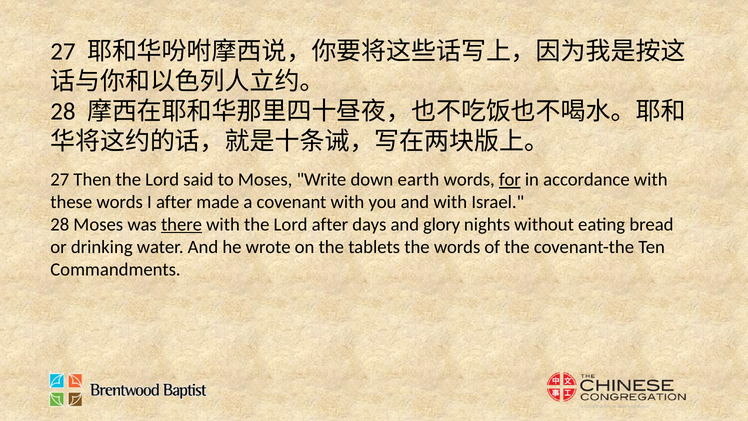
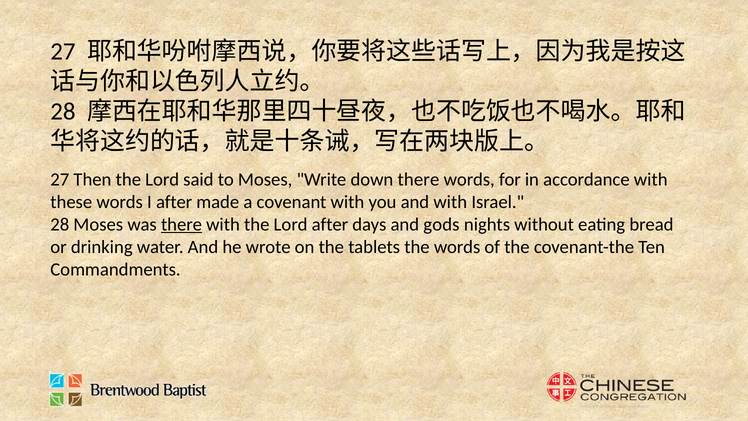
down earth: earth -> there
for underline: present -> none
glory: glory -> gods
